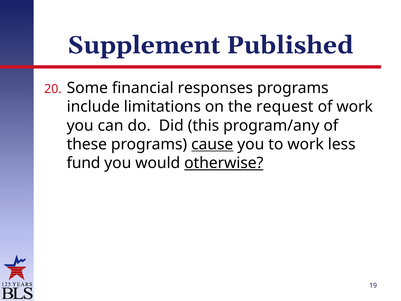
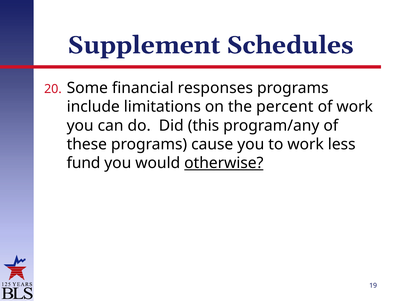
Published: Published -> Schedules
request: request -> percent
cause underline: present -> none
